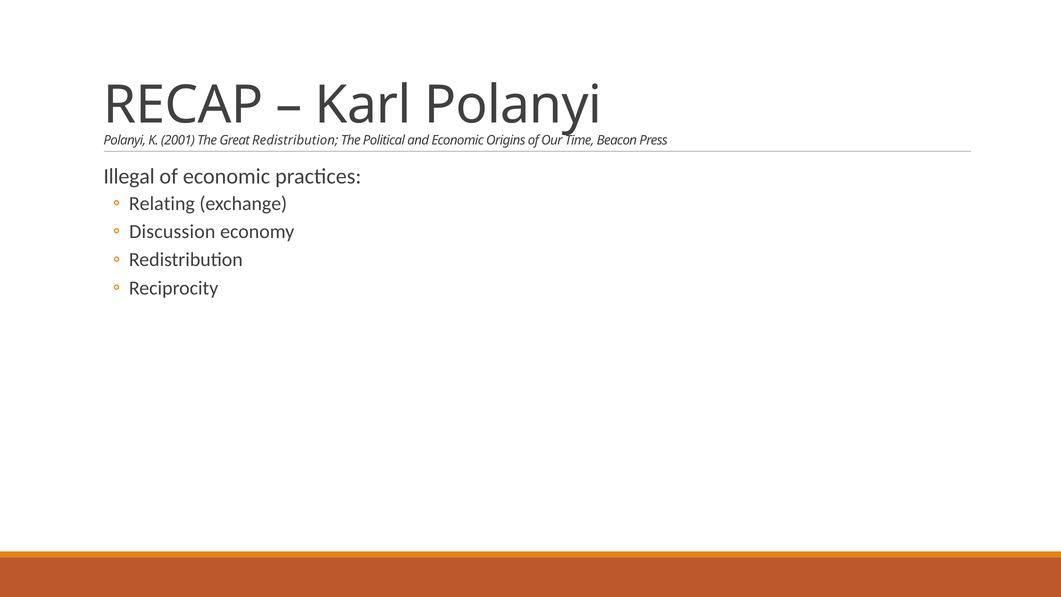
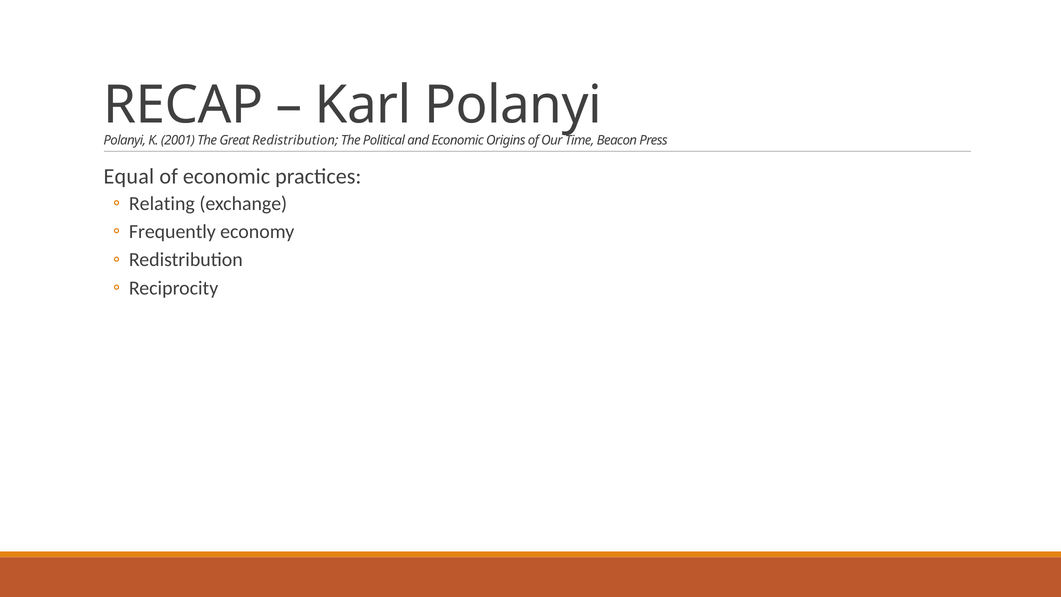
Illegal: Illegal -> Equal
Discussion: Discussion -> Frequently
